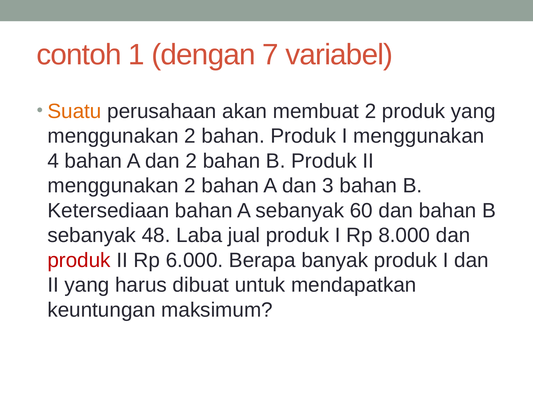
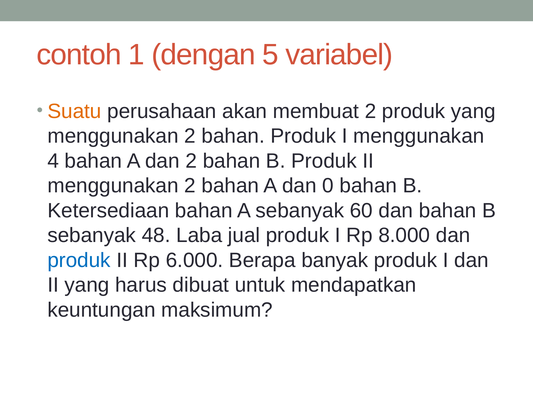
7: 7 -> 5
3: 3 -> 0
produk at (79, 261) colour: red -> blue
